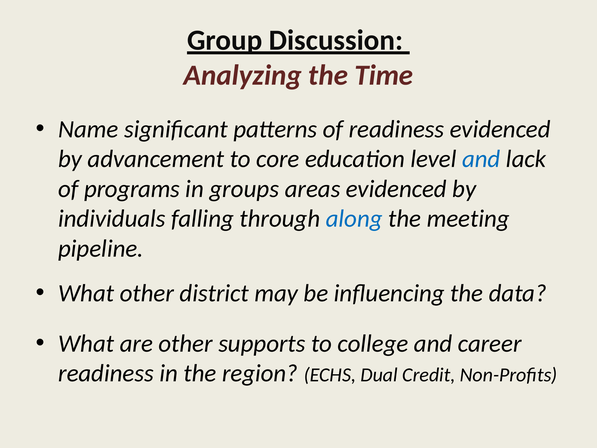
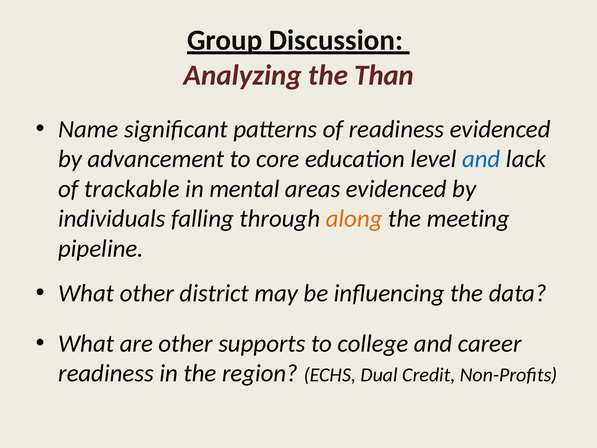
Time: Time -> Than
programs: programs -> trackable
groups: groups -> mental
along colour: blue -> orange
